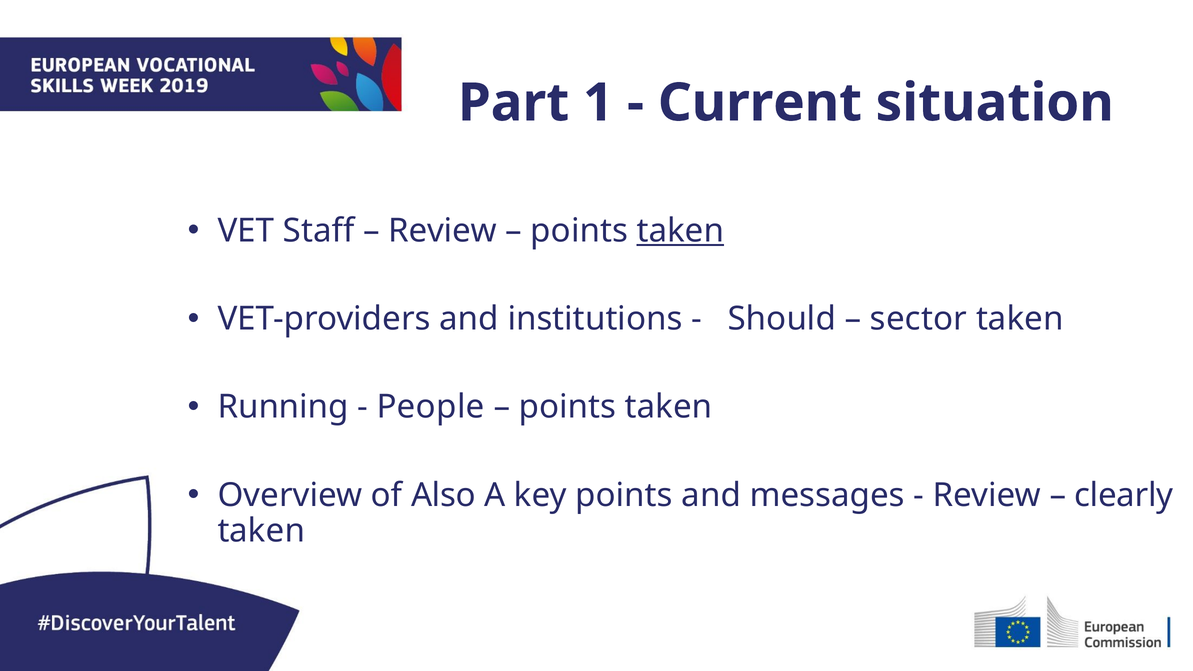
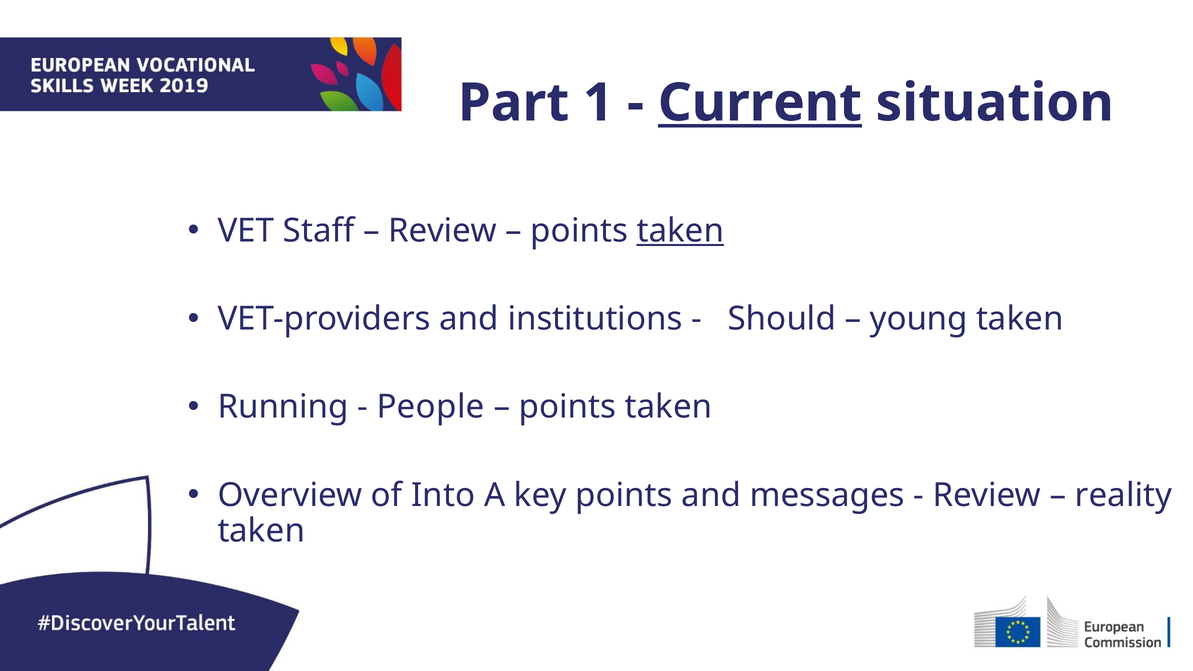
Current underline: none -> present
sector: sector -> young
Also: Also -> Into
clearly: clearly -> reality
